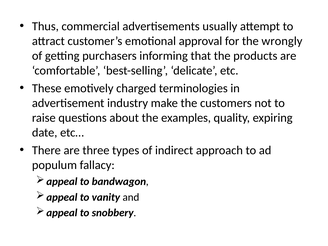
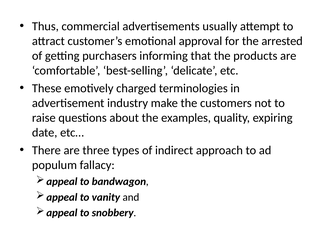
wrongly: wrongly -> arrested
